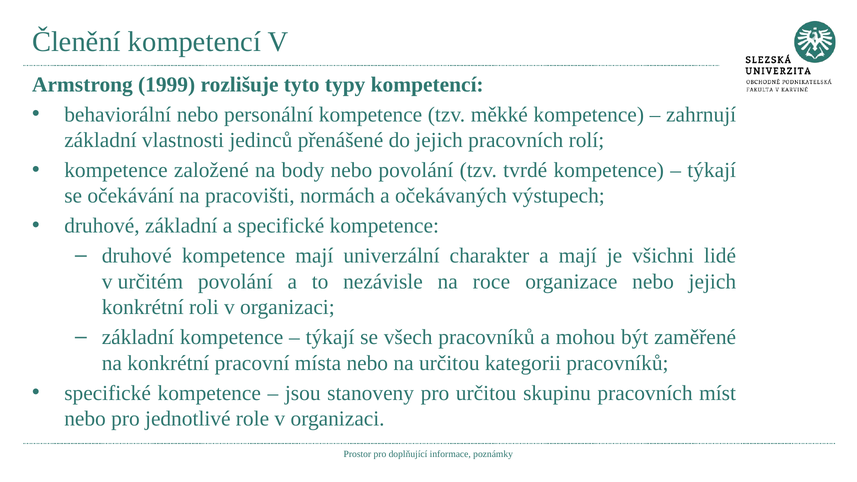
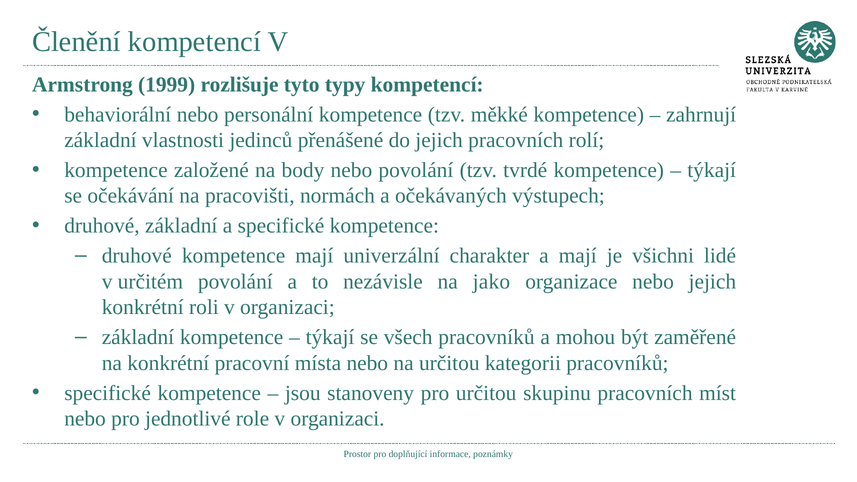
roce: roce -> jako
